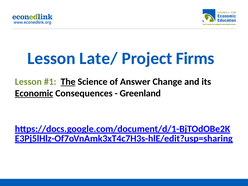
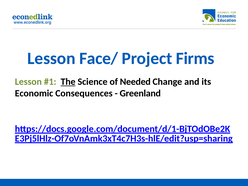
Late/: Late/ -> Face/
Answer: Answer -> Needed
Economic underline: present -> none
